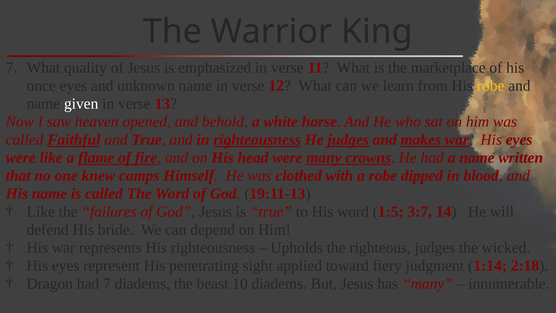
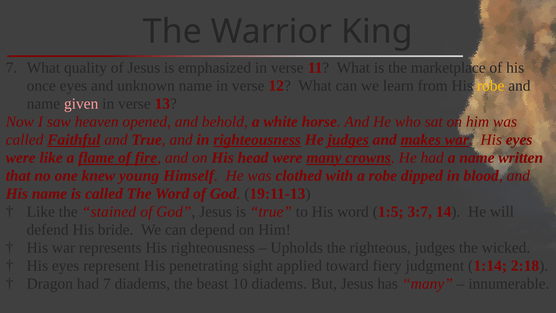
given colour: white -> pink
camps: camps -> young
failures: failures -> stained
